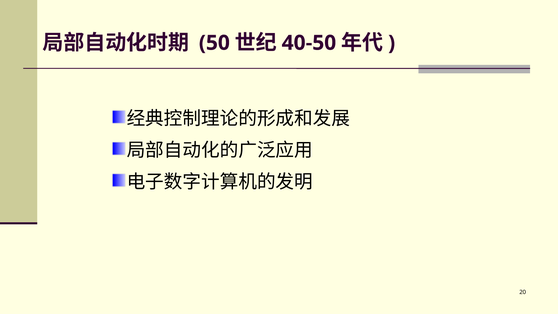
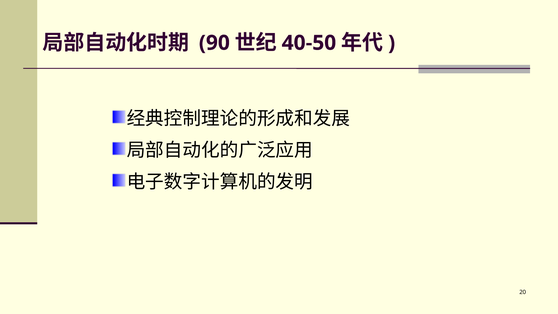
50: 50 -> 90
